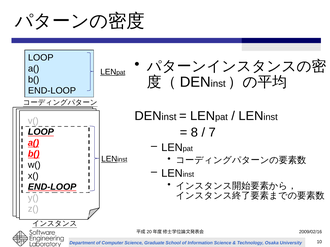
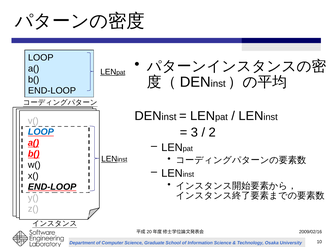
8: 8 -> 3
7: 7 -> 2
LOOP at (41, 132) colour: black -> blue
